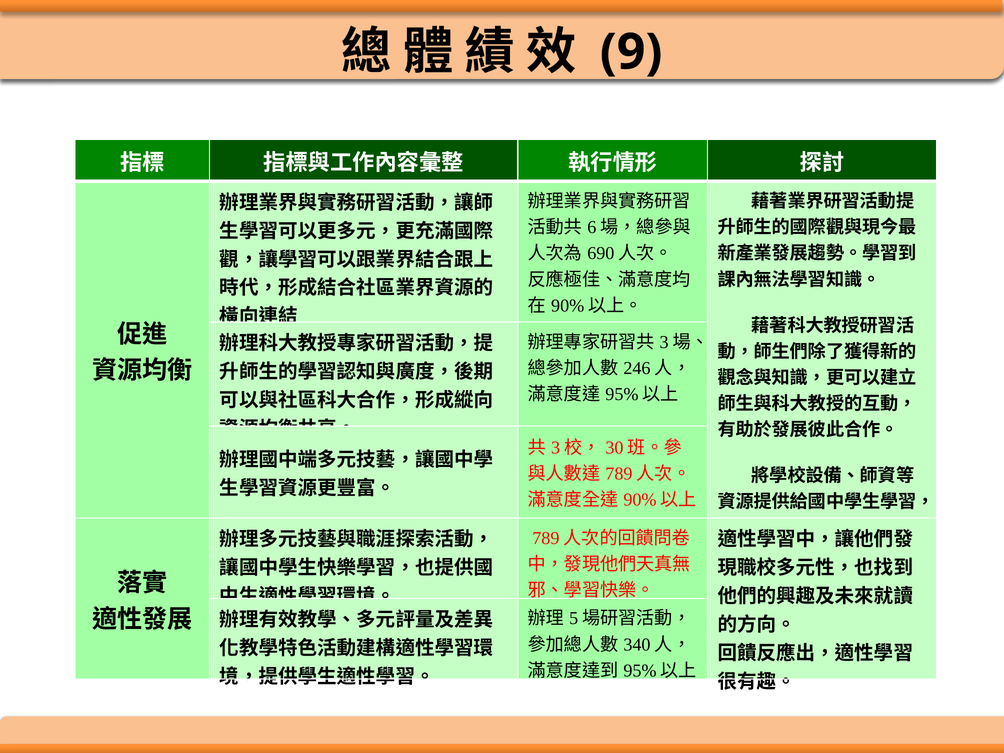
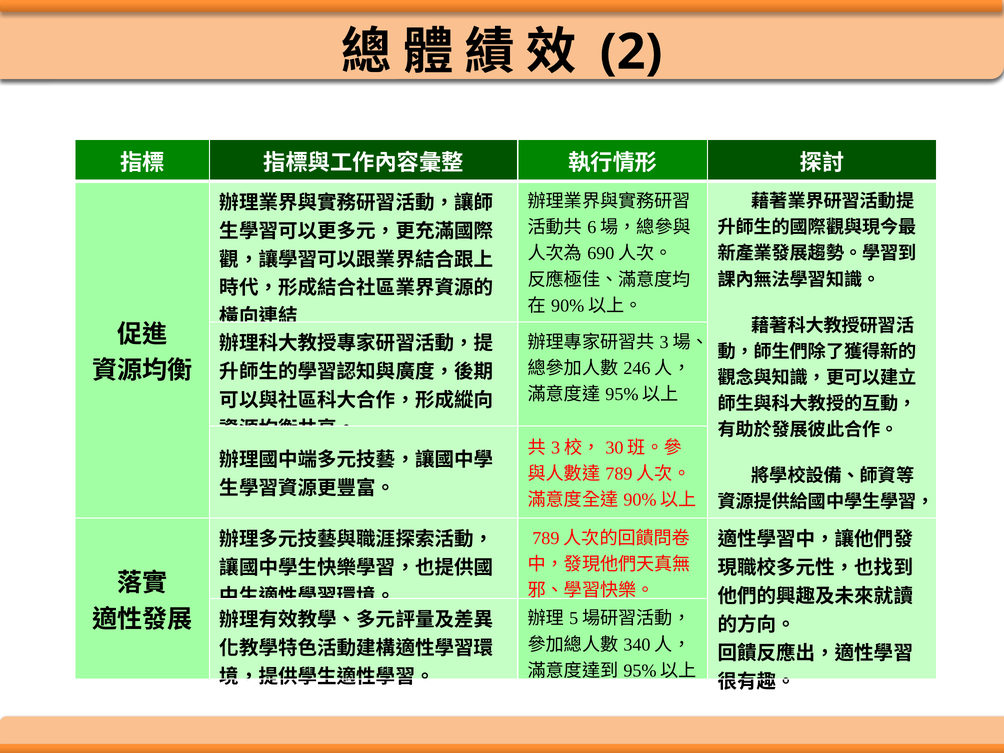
9: 9 -> 2
